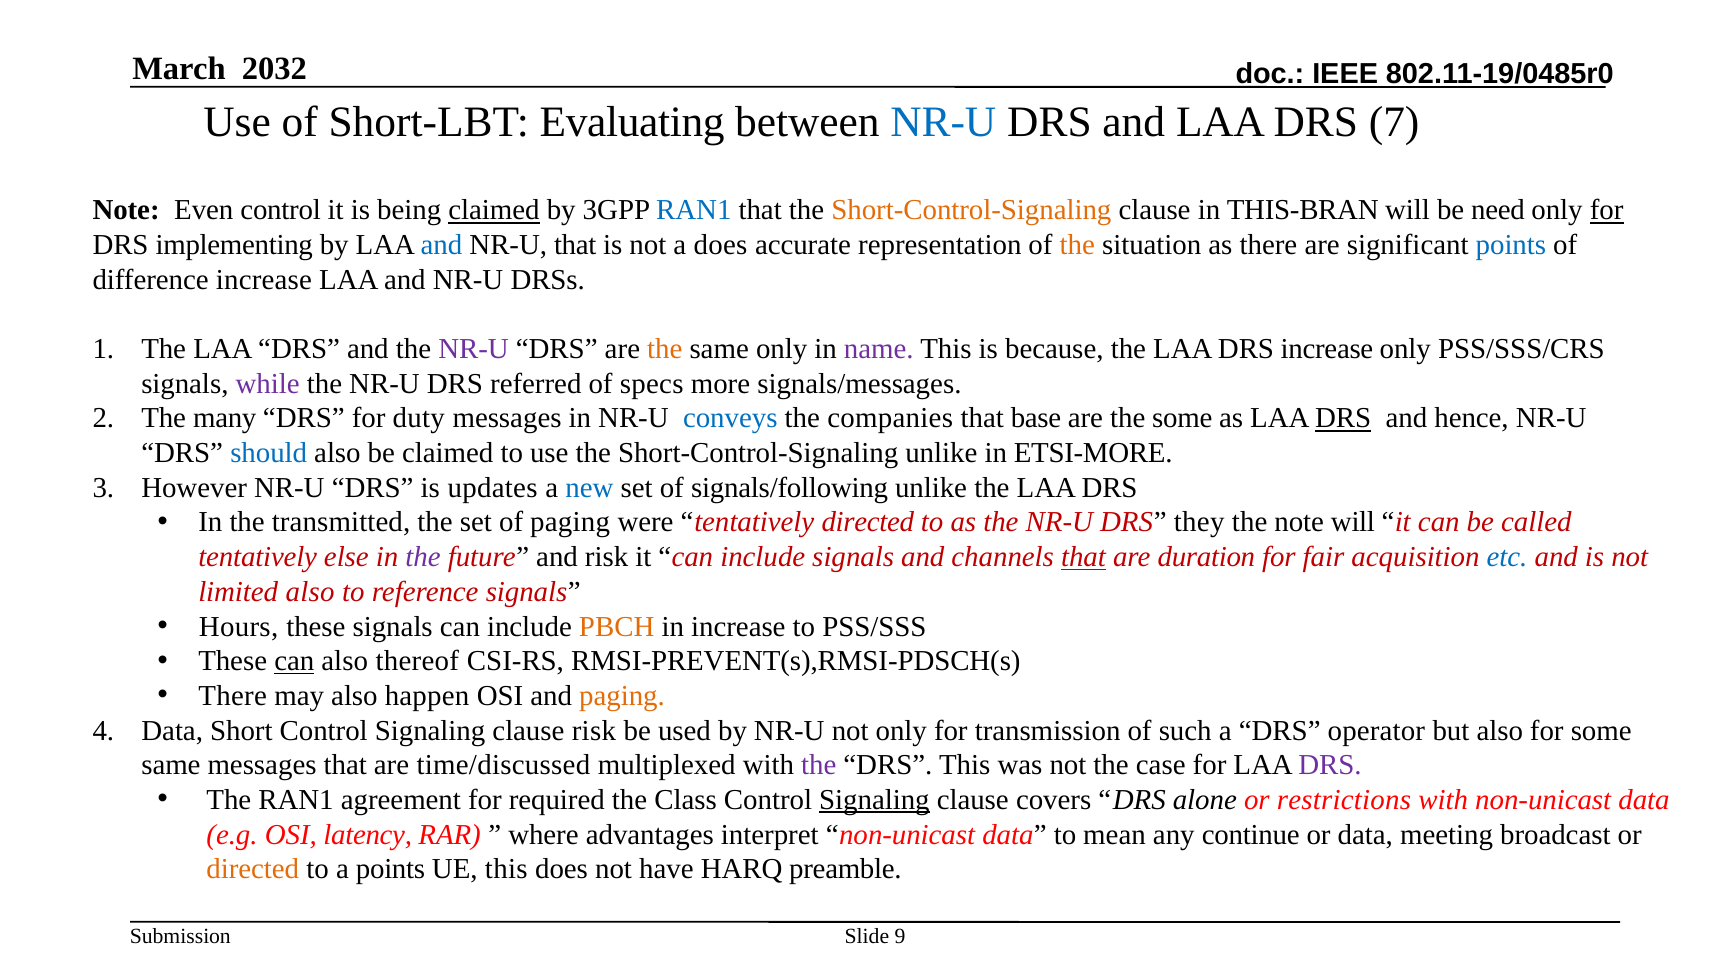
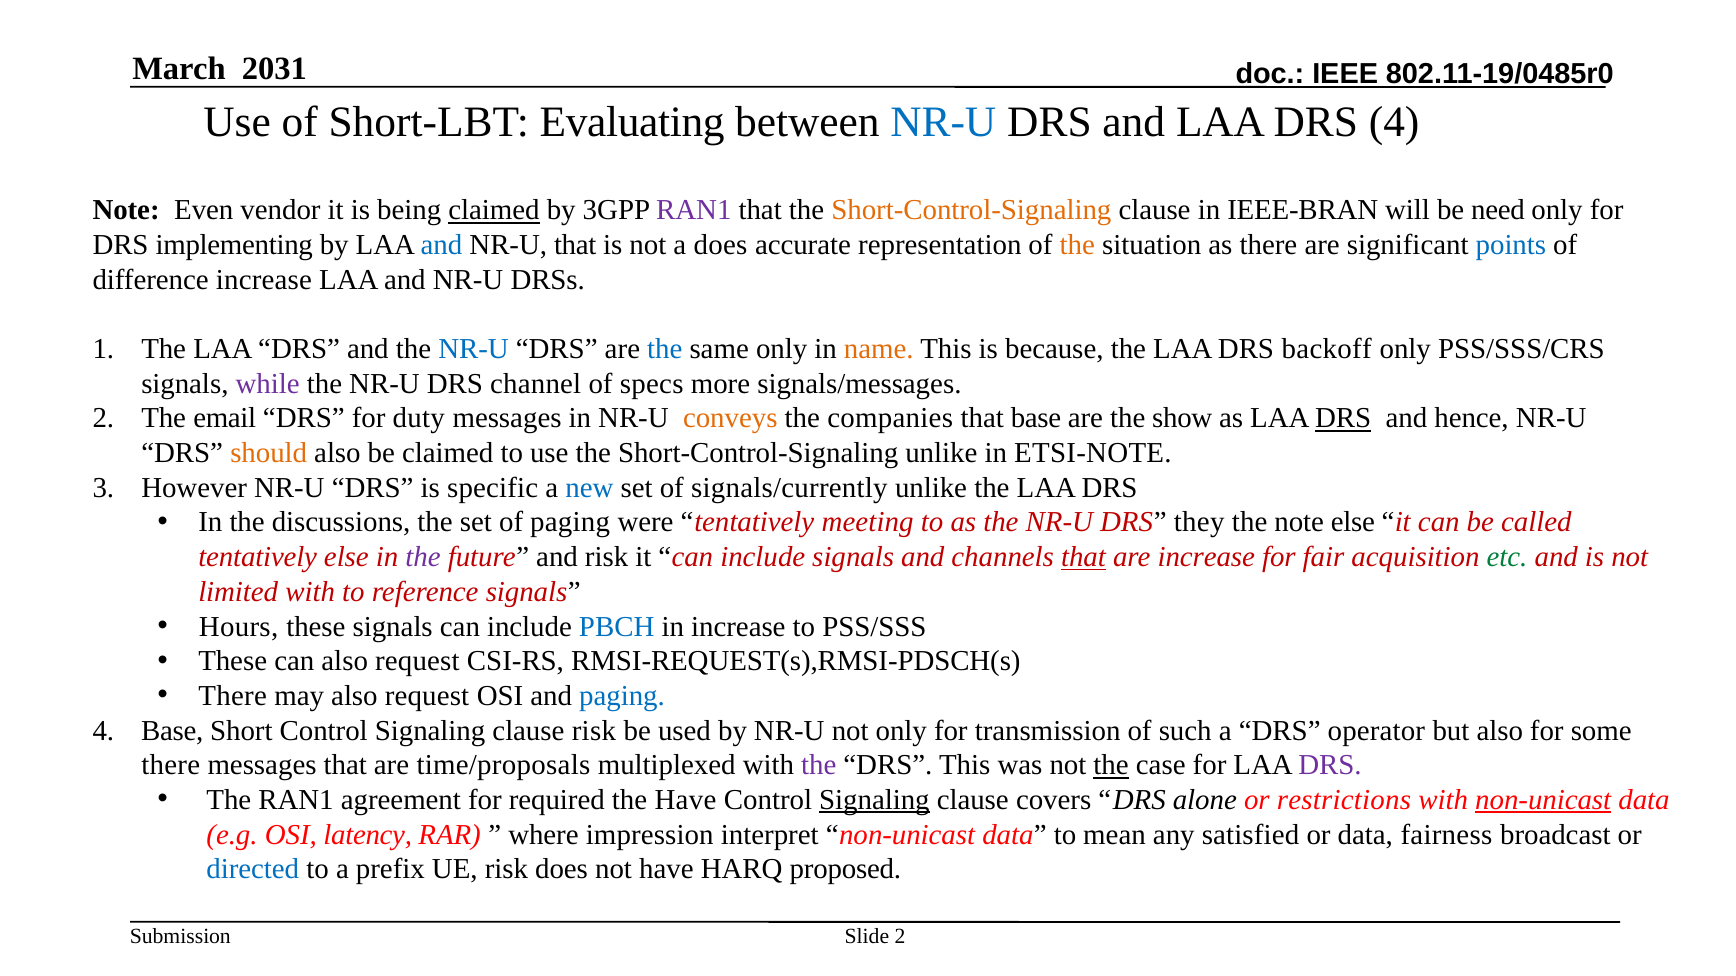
2032: 2032 -> 2031
DRS 7: 7 -> 4
Even control: control -> vendor
RAN1 at (694, 210) colour: blue -> purple
THIS-BRAN: THIS-BRAN -> IEEE-BRAN
for at (1607, 210) underline: present -> none
NR-U at (474, 349) colour: purple -> blue
the at (665, 349) colour: orange -> blue
name colour: purple -> orange
DRS increase: increase -> backoff
referred: referred -> channel
many: many -> email
conveys colour: blue -> orange
the some: some -> show
should colour: blue -> orange
ETSI-MORE: ETSI-MORE -> ETSI-NOTE
updates: updates -> specific
signals/following: signals/following -> signals/currently
transmitted: transmitted -> discussions
tentatively directed: directed -> meeting
note will: will -> else
are duration: duration -> increase
etc colour: blue -> green
limited also: also -> with
PBCH colour: orange -> blue
can at (294, 661) underline: present -> none
thereof at (417, 661): thereof -> request
RMSI-PREVENT(s),RMSI-PDSCH(s: RMSI-PREVENT(s),RMSI-PDSCH(s -> RMSI-REQUEST(s),RMSI-PDSCH(s
may also happen: happen -> request
paging at (622, 696) colour: orange -> blue
Data at (172, 731): Data -> Base
same at (171, 766): same -> there
time/discussed: time/discussed -> time/proposals
the at (1111, 766) underline: none -> present
the Class: Class -> Have
non-unicast at (1543, 800) underline: none -> present
advantages: advantages -> impression
continue: continue -> satisfied
meeting: meeting -> fairness
directed at (253, 870) colour: orange -> blue
a points: points -> prefix
UE this: this -> risk
preamble: preamble -> proposed
Slide 9: 9 -> 2
